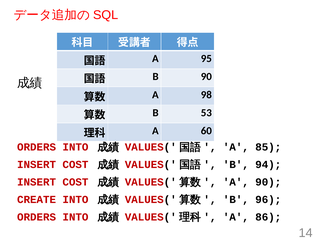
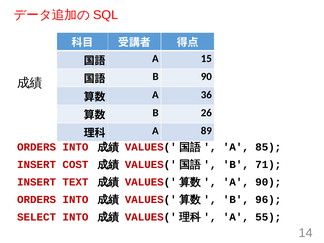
95: 95 -> 15
98: 98 -> 36
53: 53 -> 26
60: 60 -> 89
94: 94 -> 71
COST at (75, 182): COST -> TEXT
CREATE at (37, 199): CREATE -> ORDERS
ORDERS at (37, 217): ORDERS -> SELECT
86: 86 -> 55
